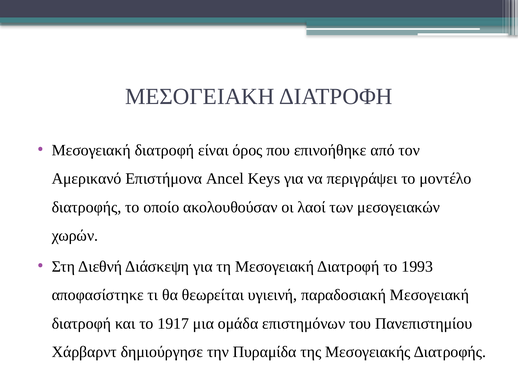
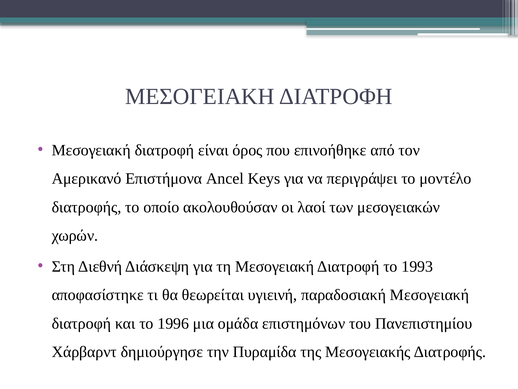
1917: 1917 -> 1996
